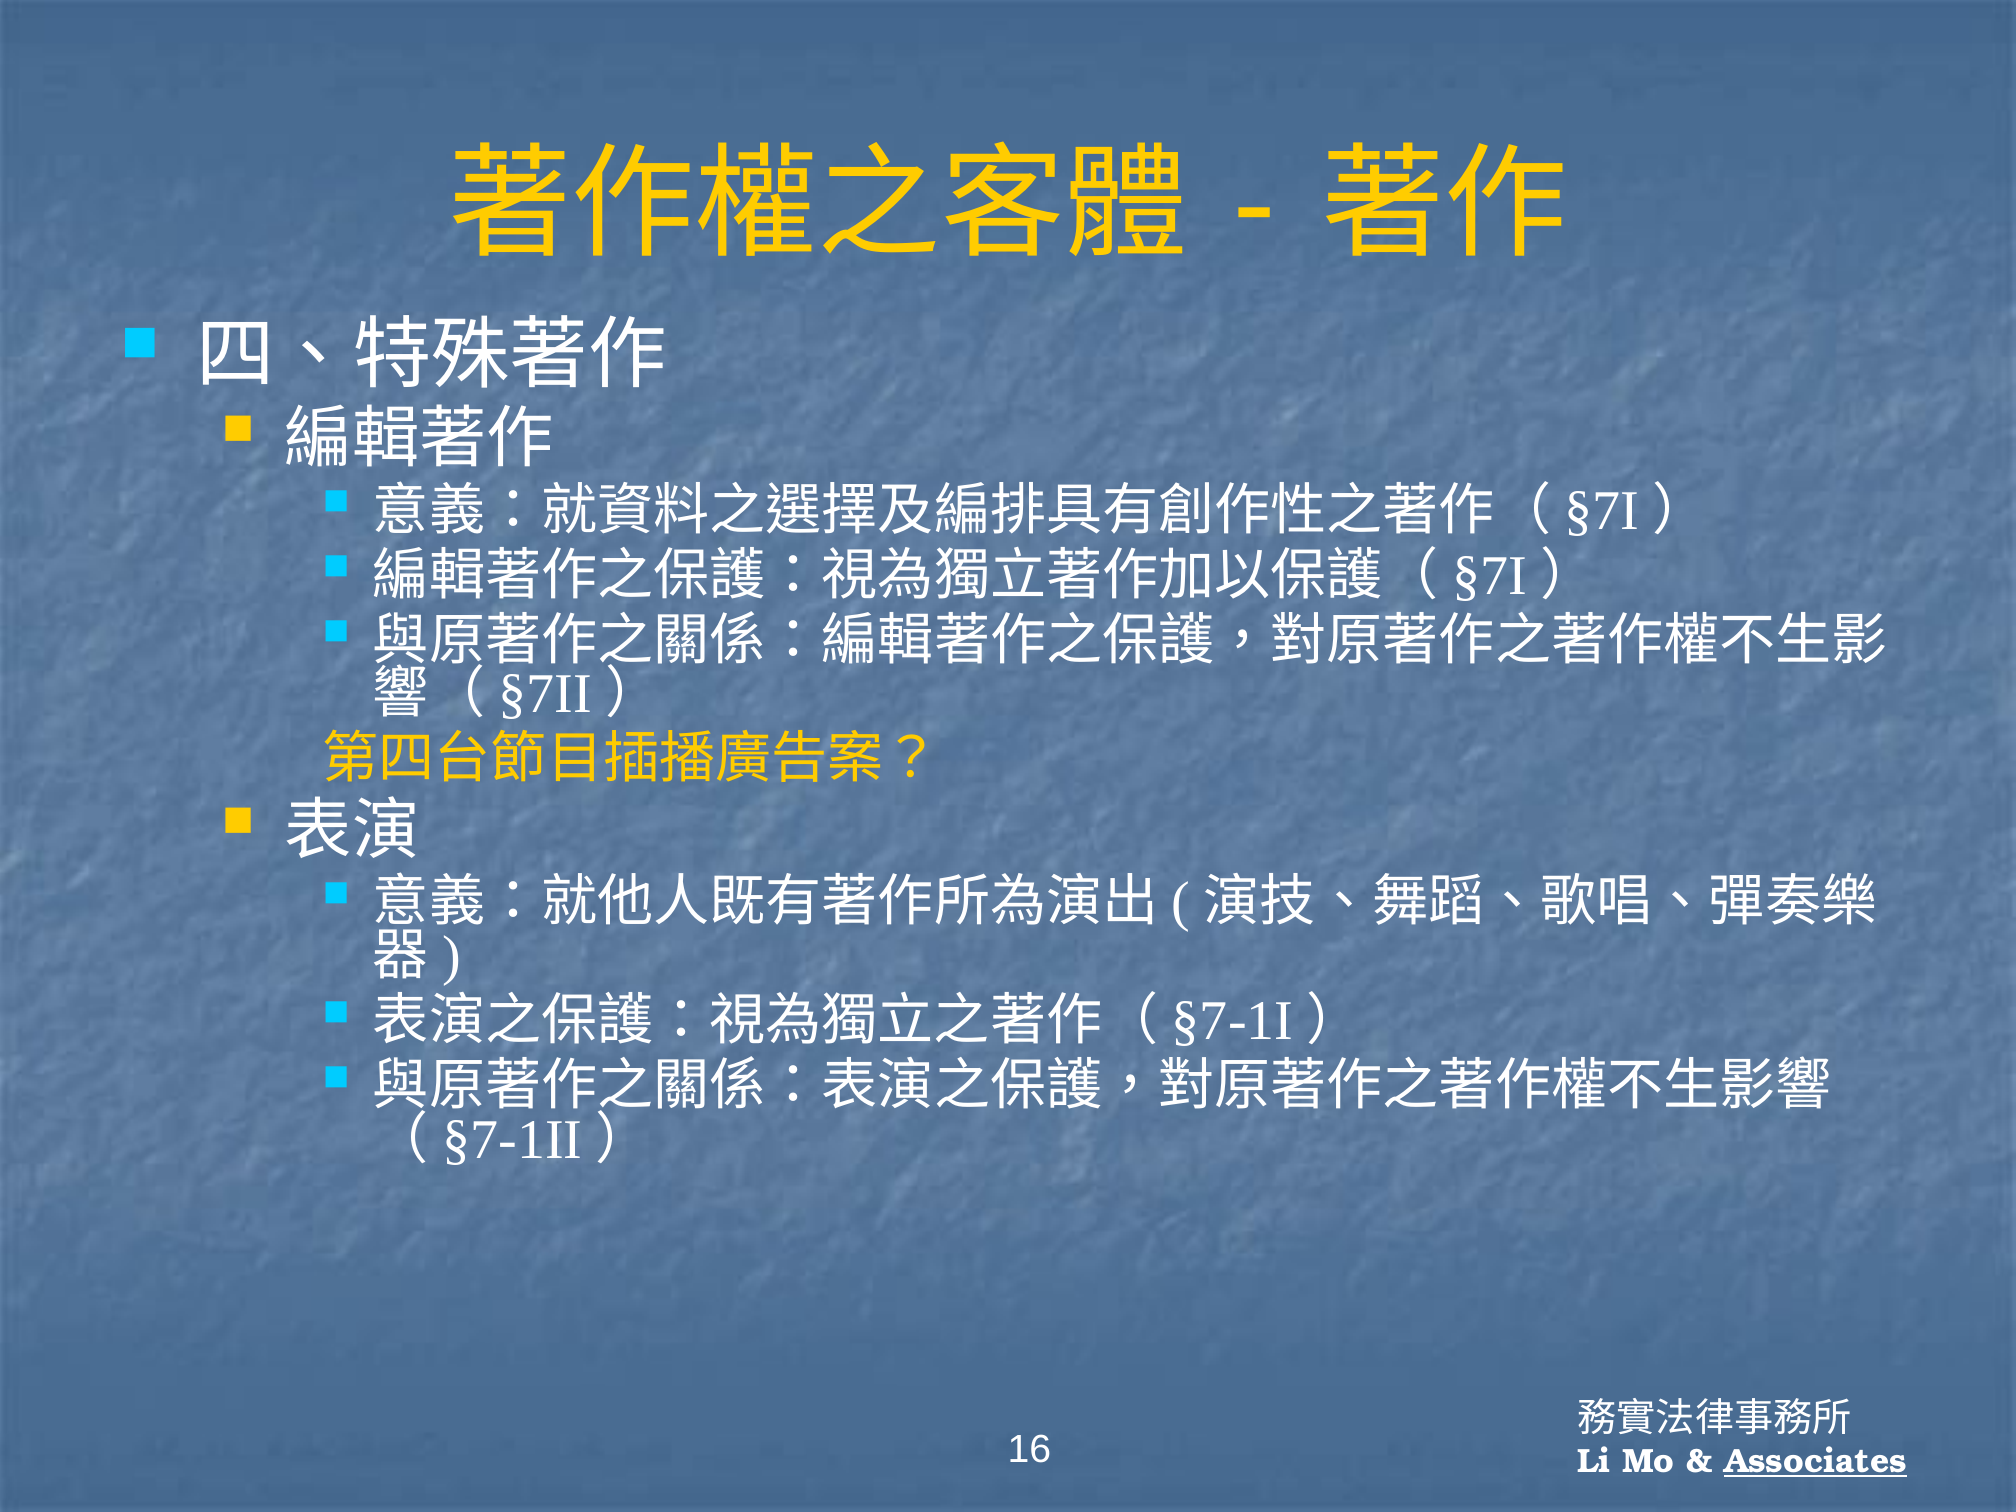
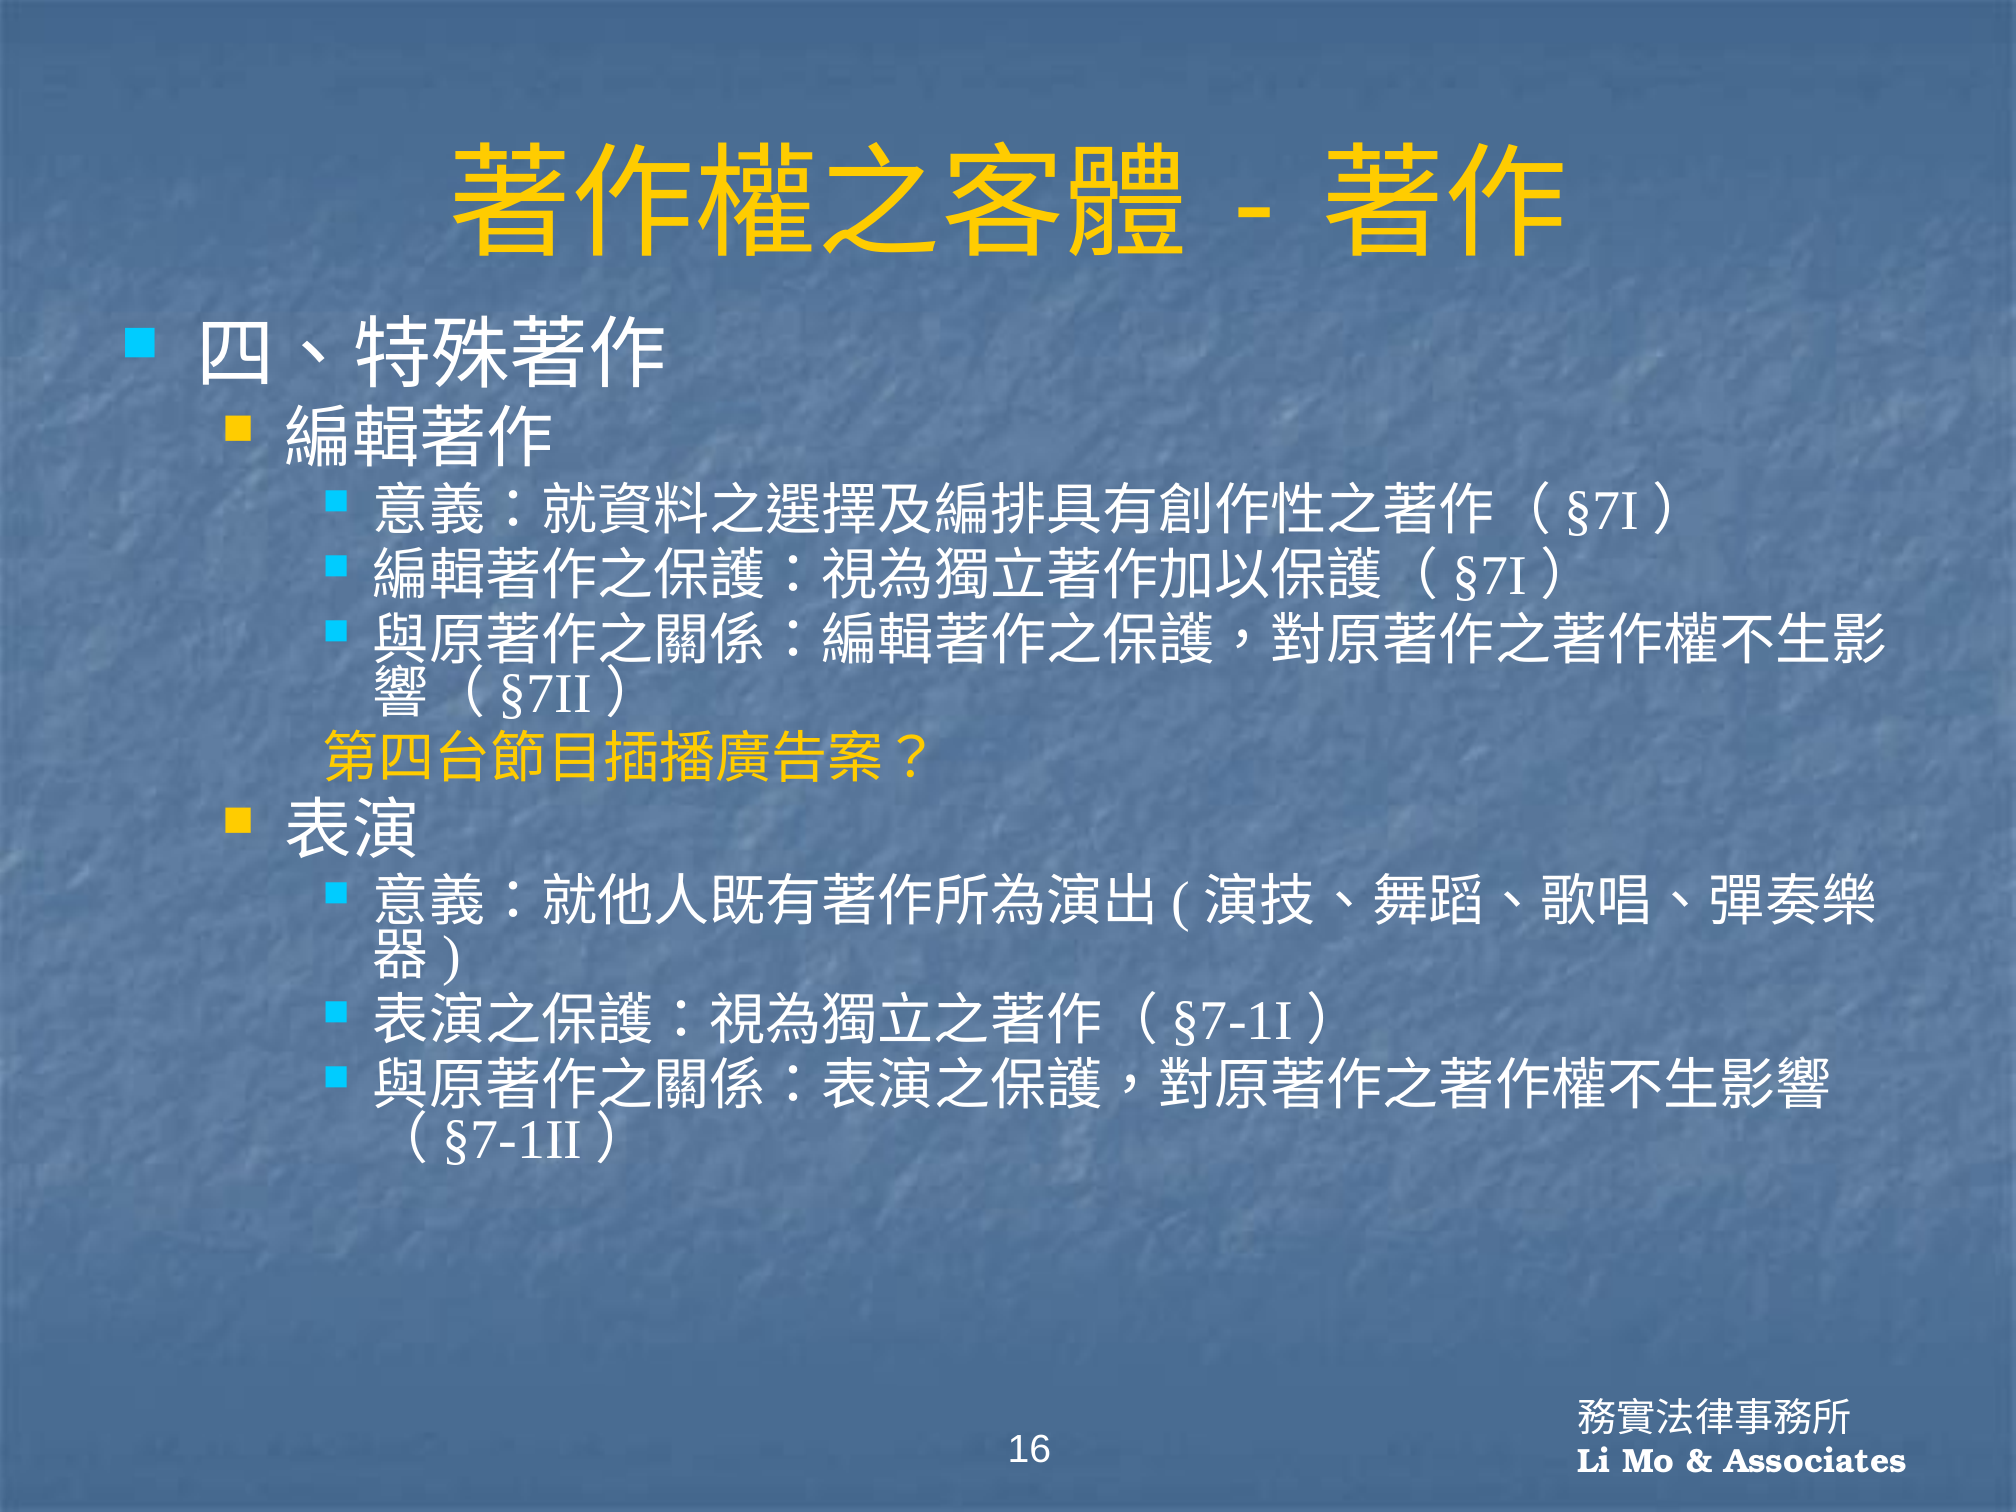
Associates underline: present -> none
